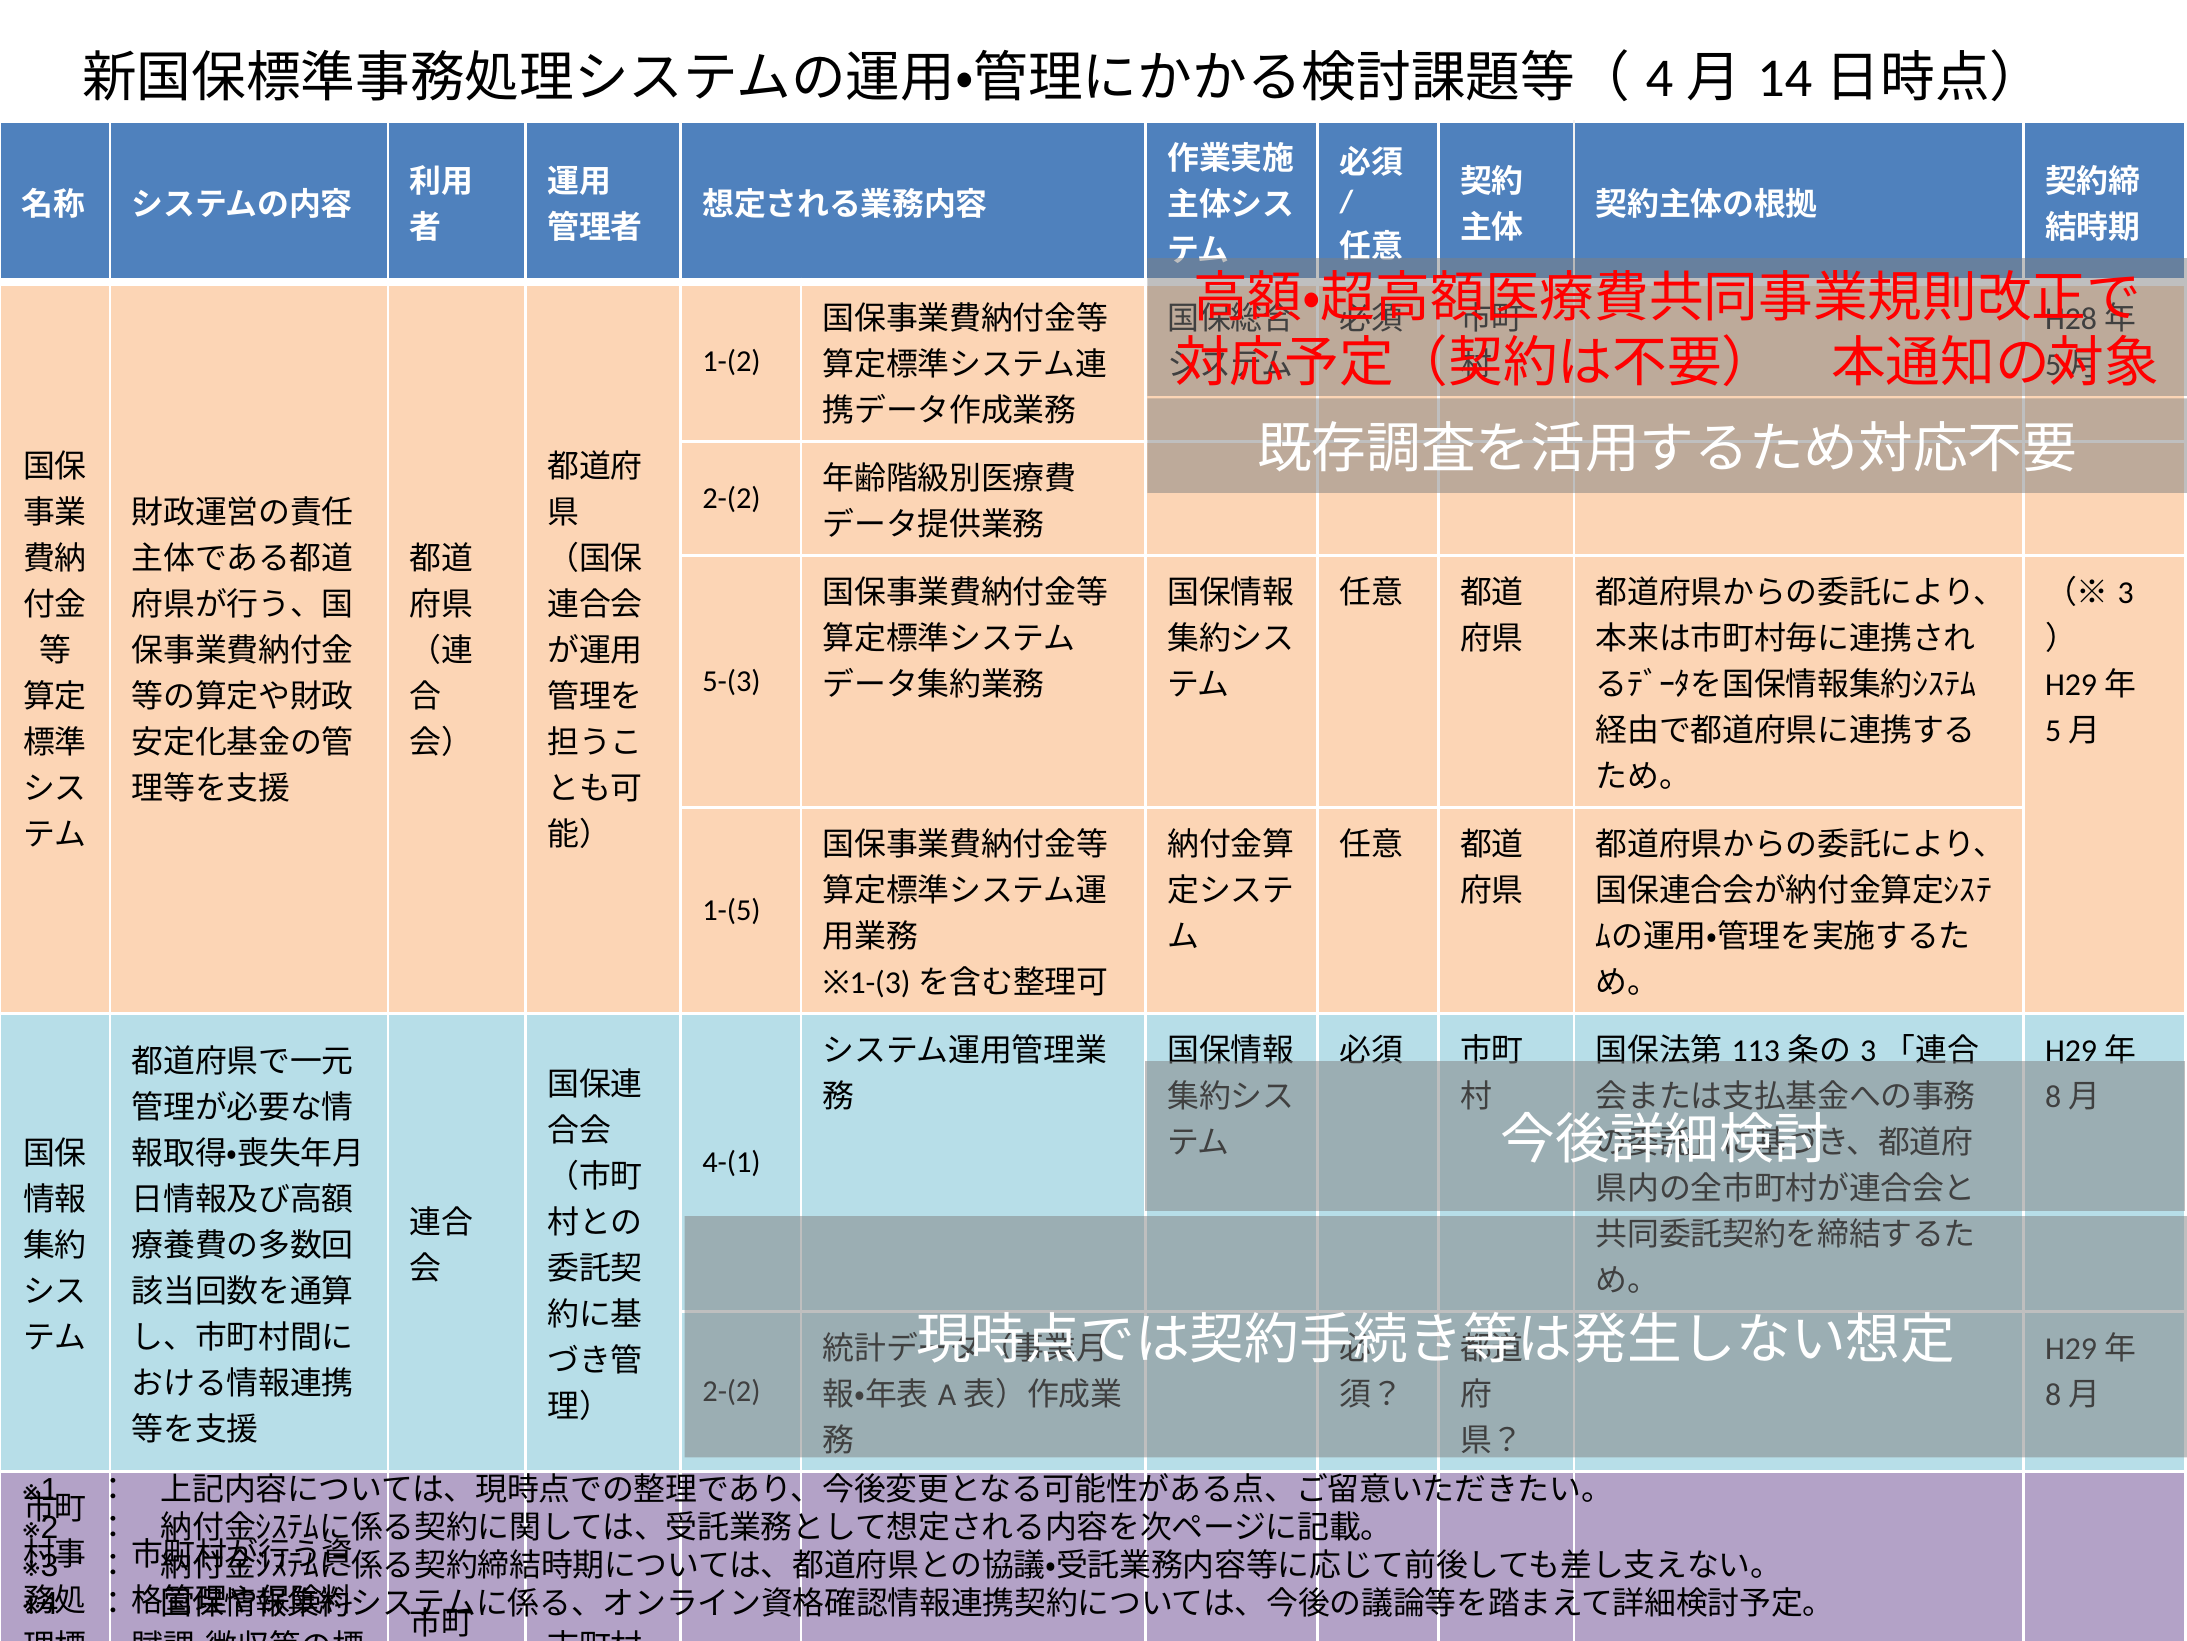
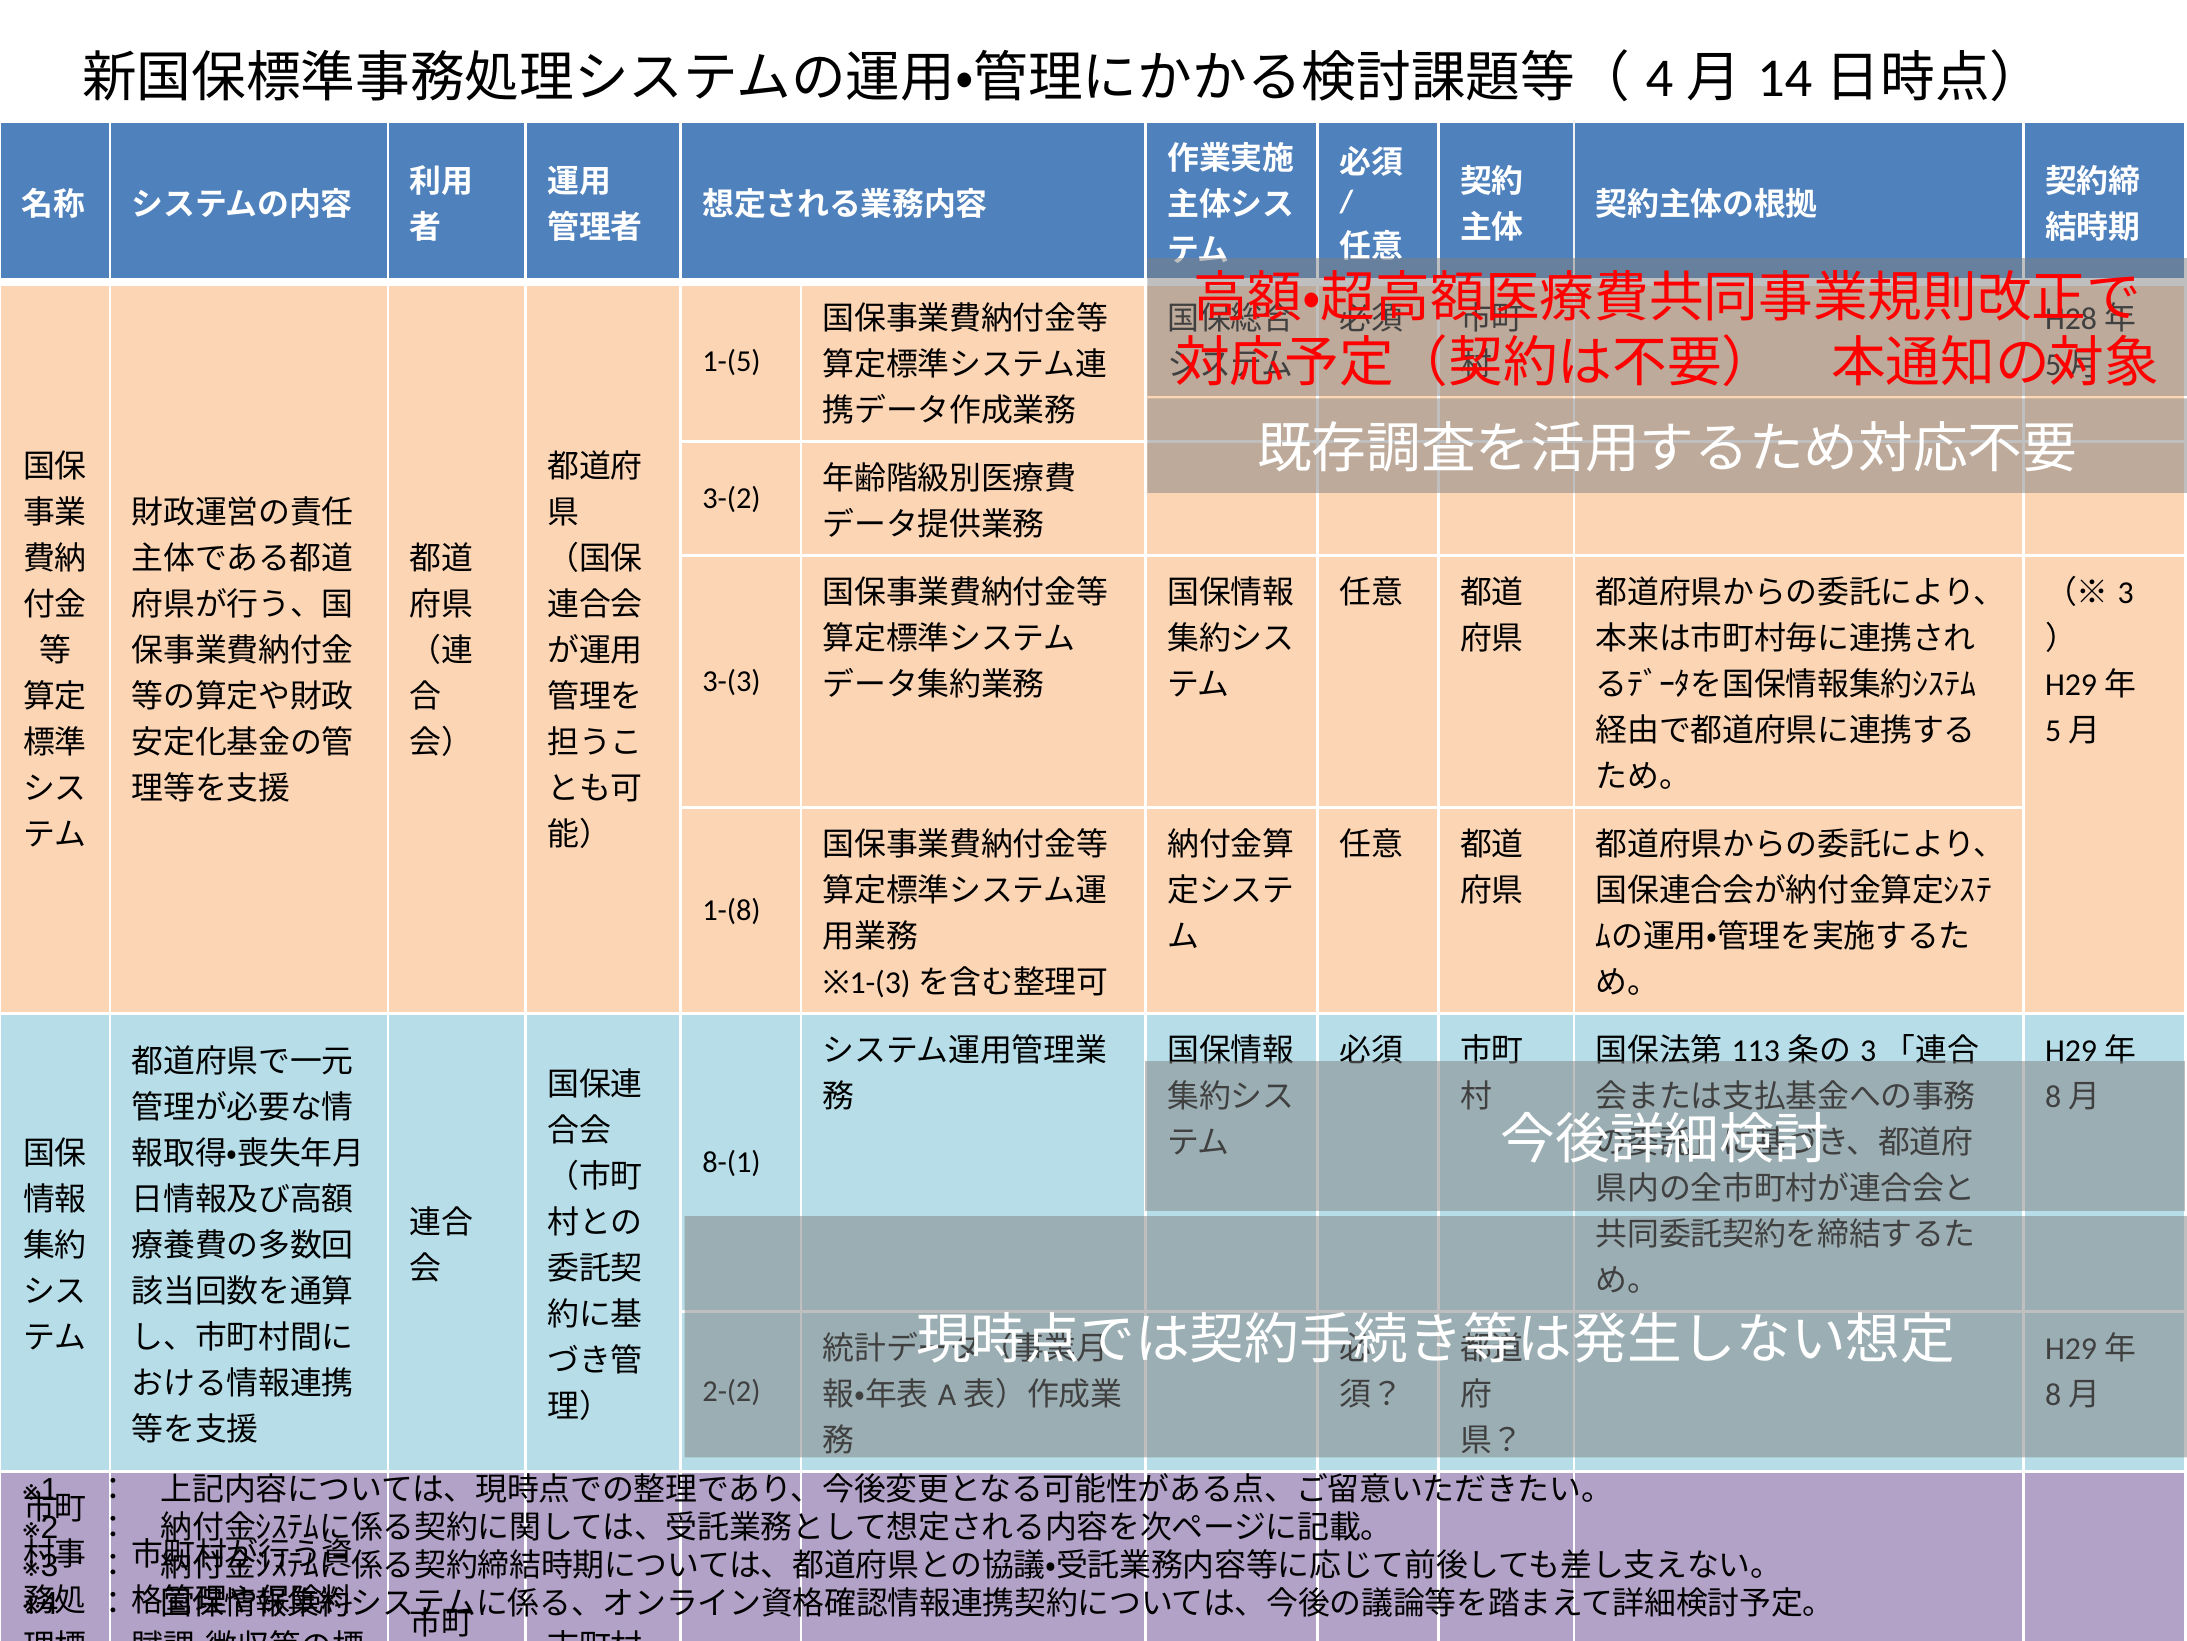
1-(2: 1-(2 -> 1-(5
2-(2 at (732, 499): 2-(2 -> 3-(2
5-(3: 5-(3 -> 3-(3
1-(5: 1-(5 -> 1-(8
4-(1: 4-(1 -> 8-(1
